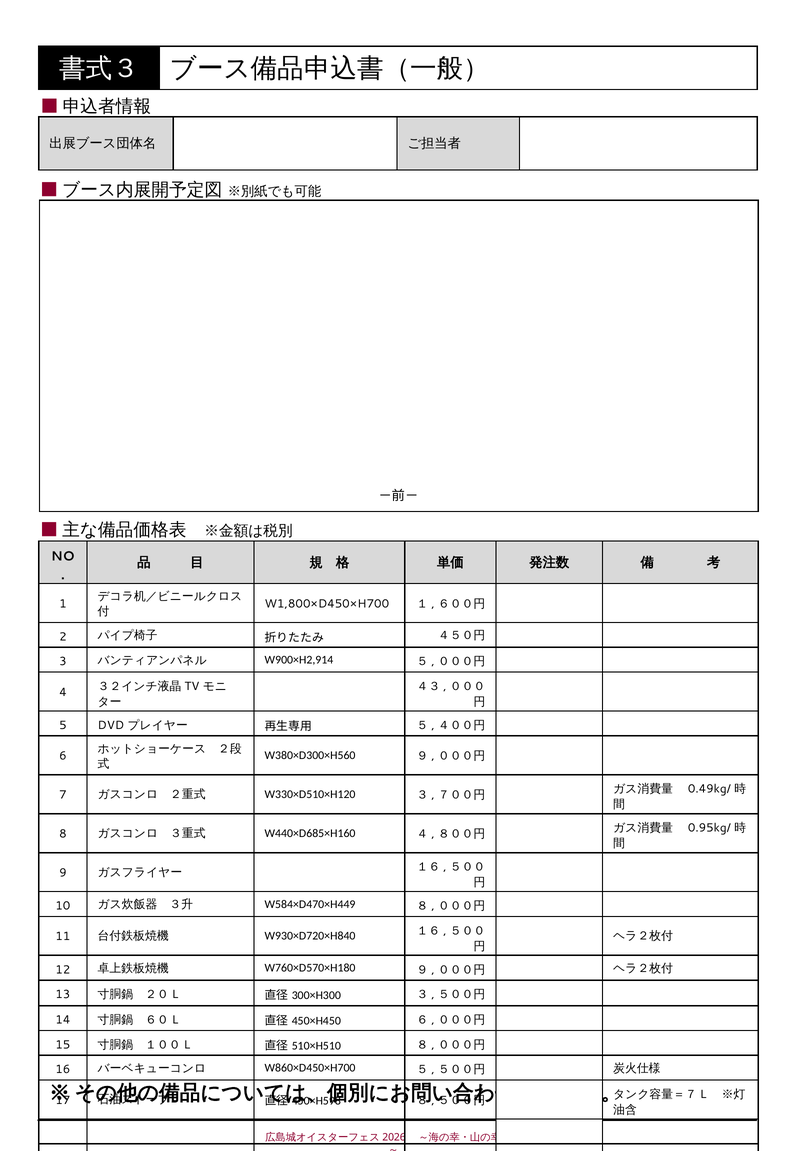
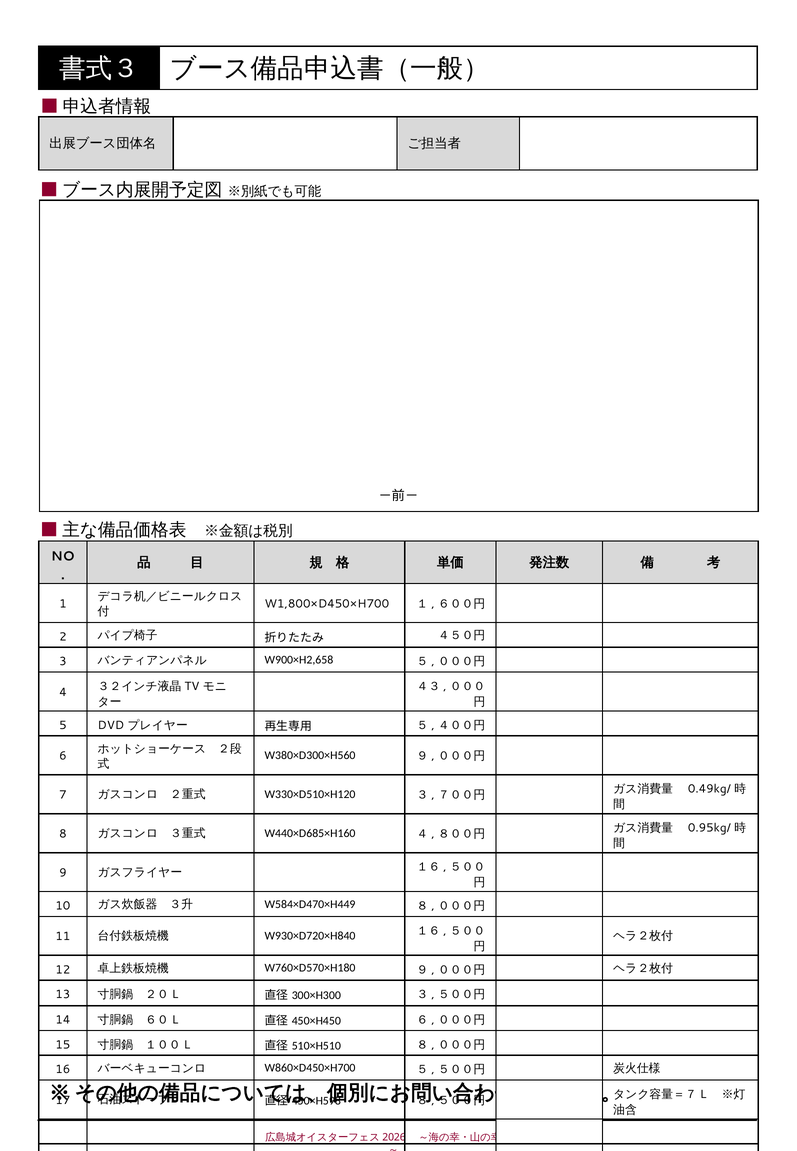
W900×H2,914: W900×H2,914 -> W900×H2,658
